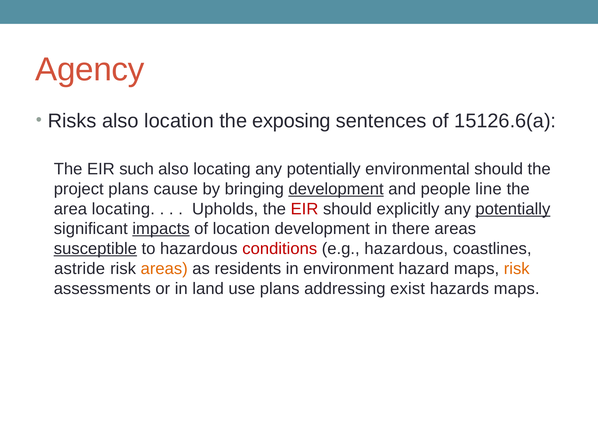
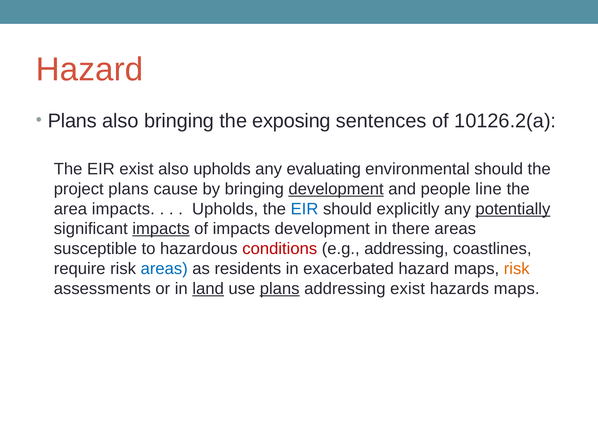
Agency at (90, 70): Agency -> Hazard
Risks at (72, 121): Risks -> Plans
also location: location -> bringing
15126.6(a: 15126.6(a -> 10126.2(a
EIR such: such -> exist
also locating: locating -> upholds
potentially at (324, 169): potentially -> evaluating
area locating: locating -> impacts
EIR at (305, 209) colour: red -> blue
of location: location -> impacts
susceptible underline: present -> none
e.g hazardous: hazardous -> addressing
astride: astride -> require
areas at (164, 269) colour: orange -> blue
environment: environment -> exacerbated
land underline: none -> present
plans at (280, 289) underline: none -> present
